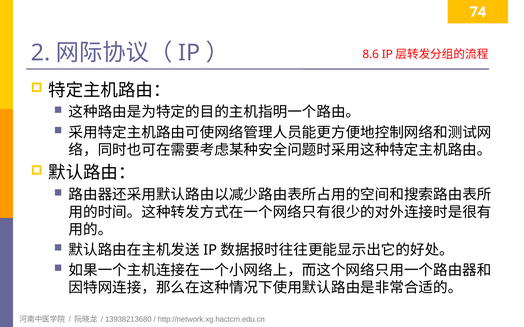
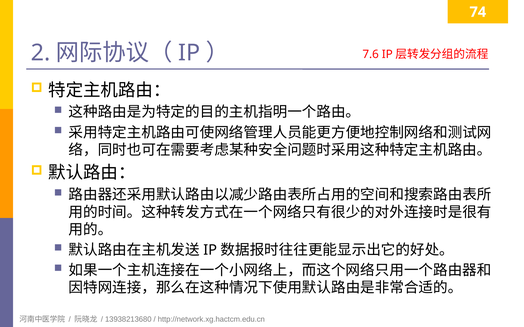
8.6: 8.6 -> 7.6
